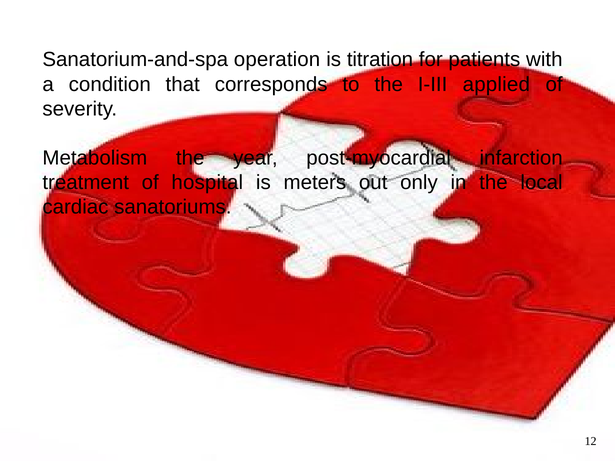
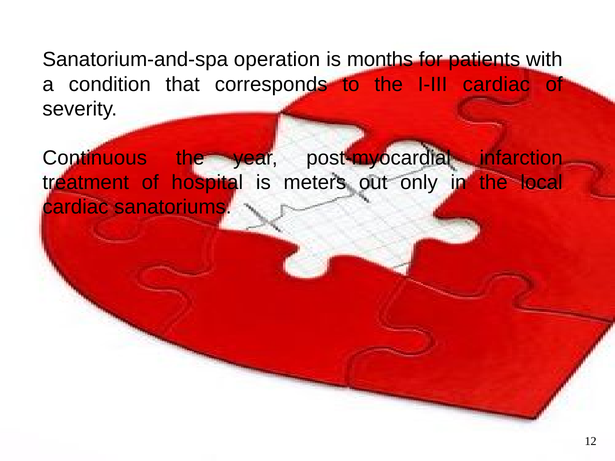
titration: titration -> months
I-III applied: applied -> cardiac
Metabolism: Metabolism -> Continuous
